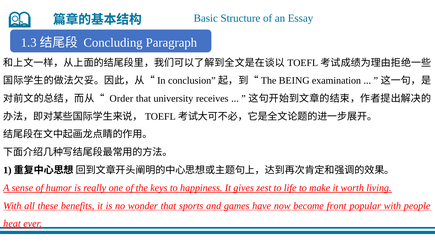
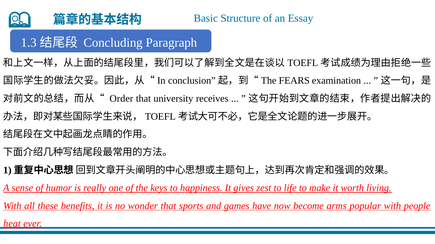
BEING: BEING -> FEARS
front: front -> arms
